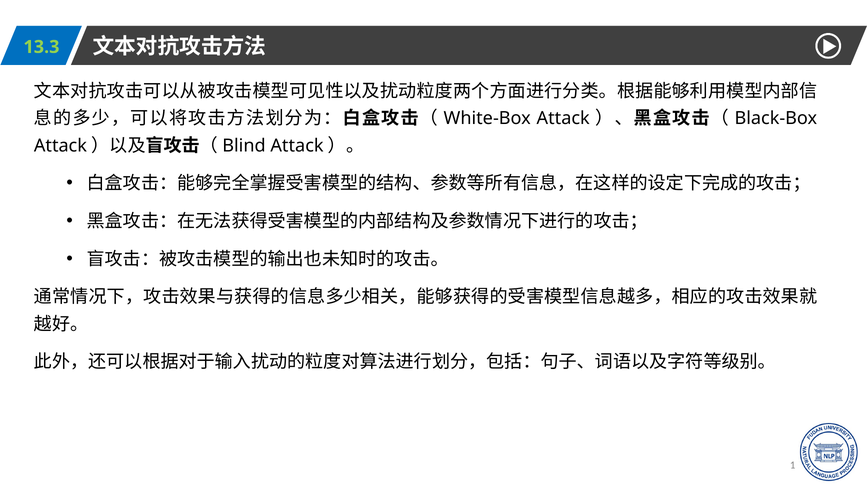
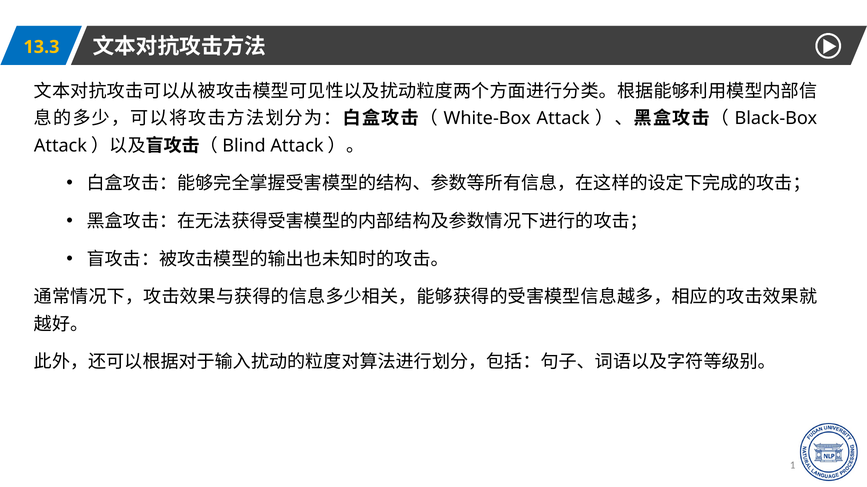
13.3 colour: light green -> yellow
